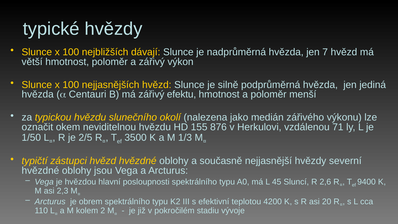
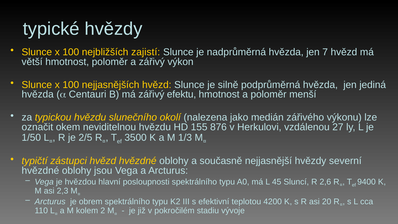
dávají: dávají -> zajistí
71: 71 -> 27
